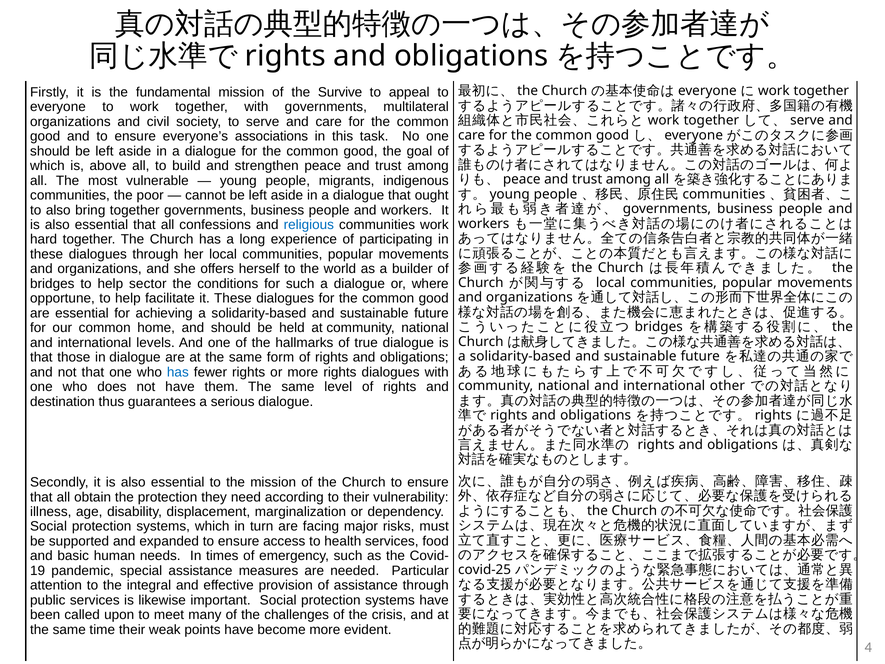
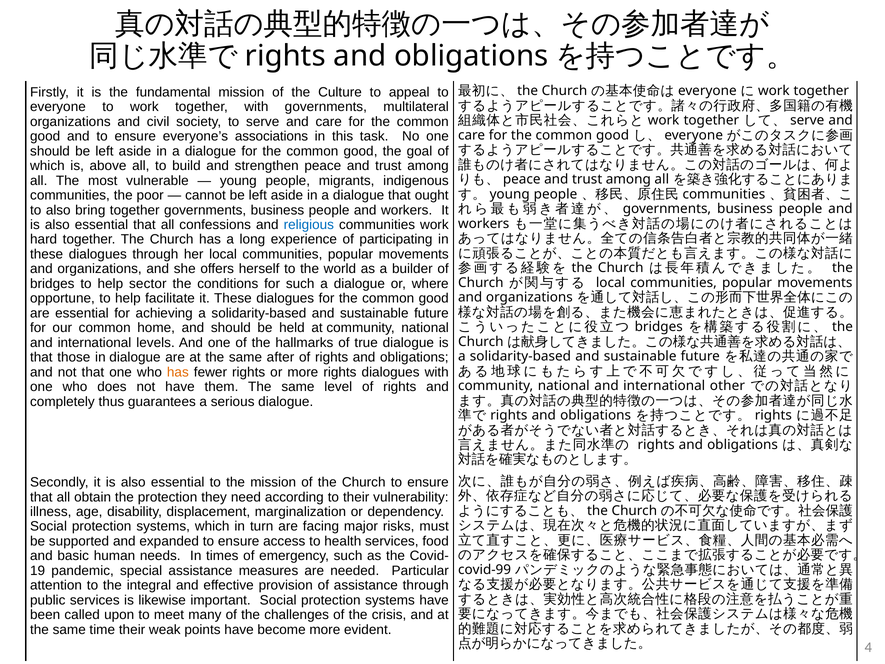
Survive: Survive -> Culture
form: form -> after
has at (178, 372) colour: blue -> orange
destination: destination -> completely
covid-25: covid-25 -> covid-99
